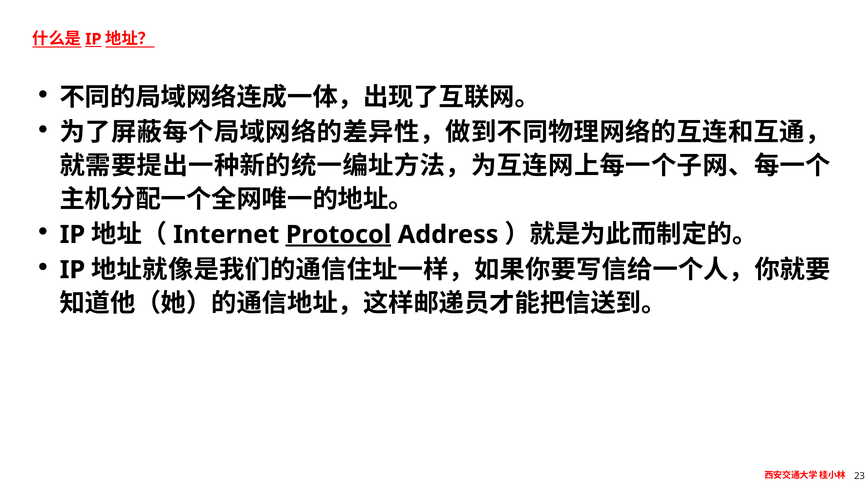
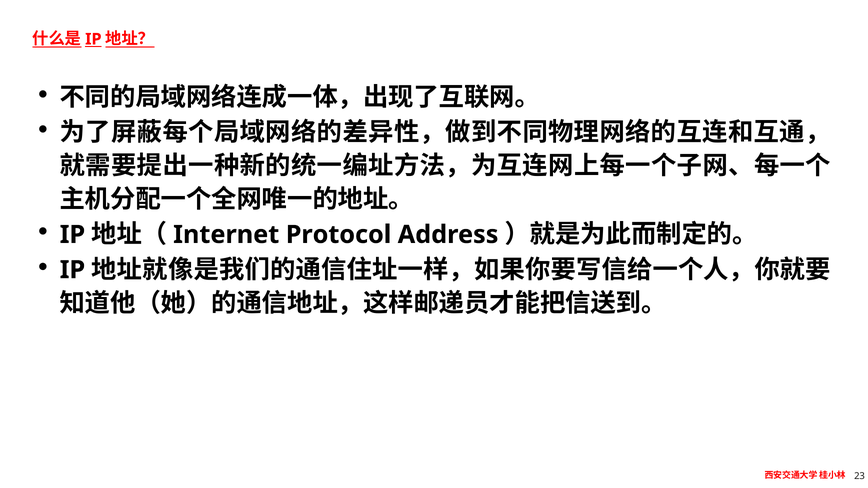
Protocol underline: present -> none
